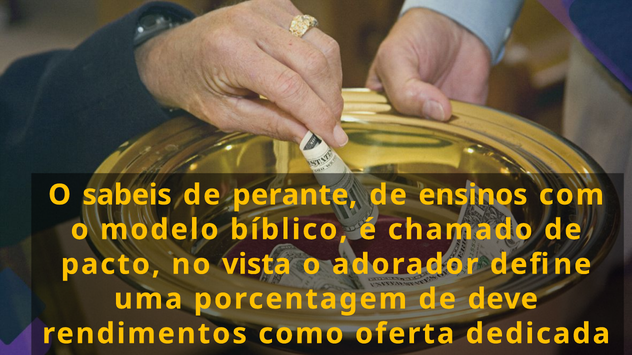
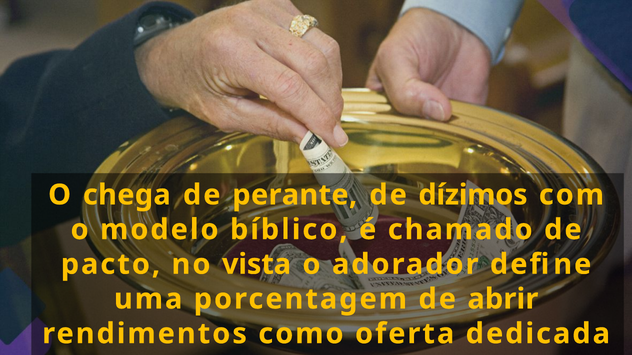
sabeis: sabeis -> chega
ensinos: ensinos -> dízimos
deve: deve -> abrir
